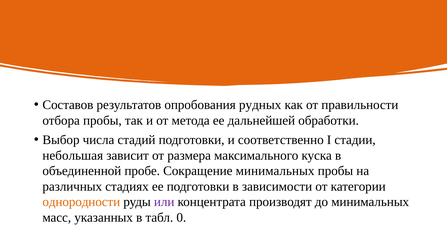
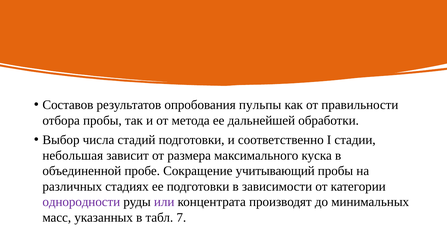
рудных: рудных -> пульпы
Сокращение минимальных: минимальных -> учитывающий
однородности colour: orange -> purple
0: 0 -> 7
